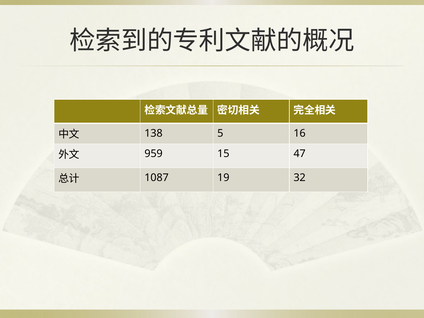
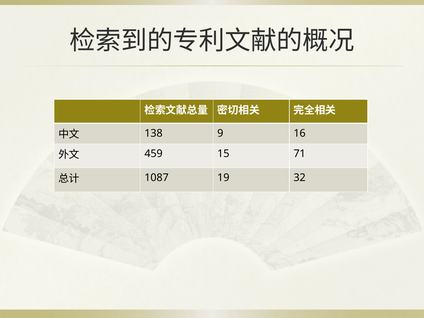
5: 5 -> 9
959: 959 -> 459
47: 47 -> 71
